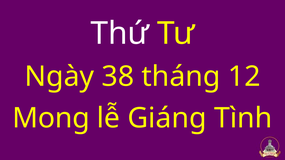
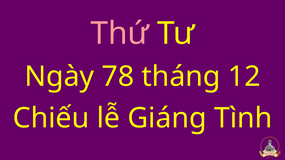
Thứ colour: white -> pink
38: 38 -> 78
Mong: Mong -> Chiếu
